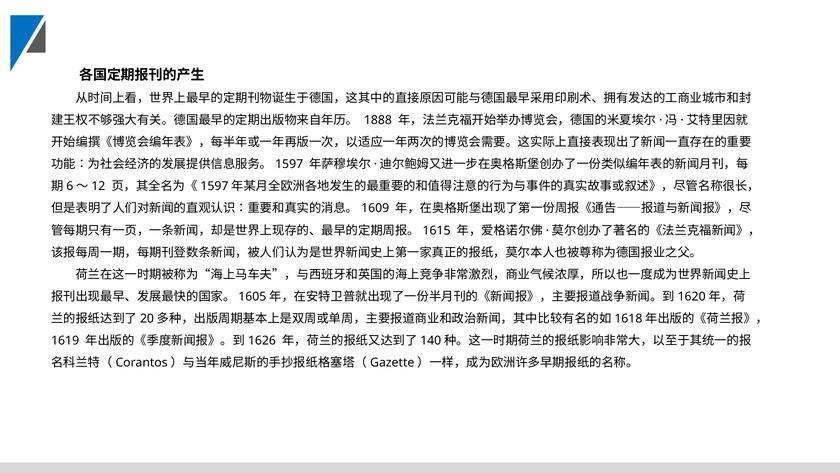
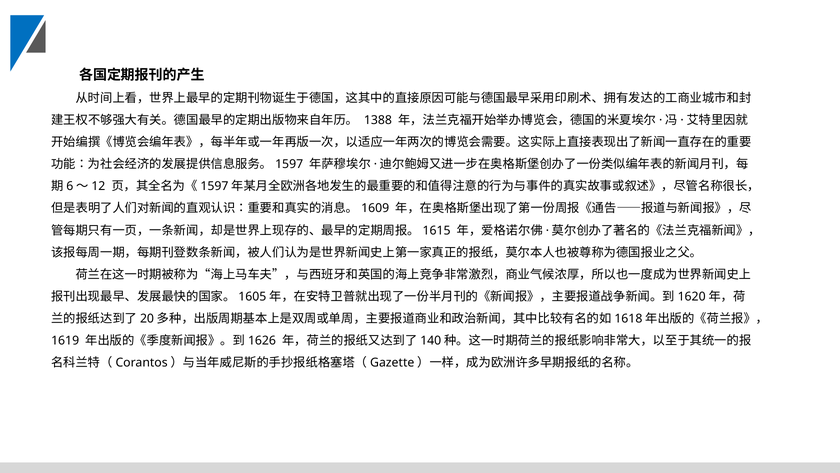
1888: 1888 -> 1388
